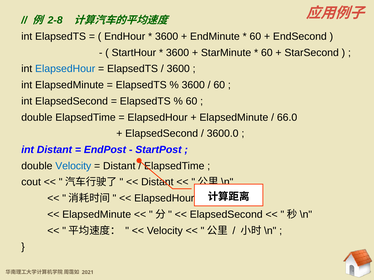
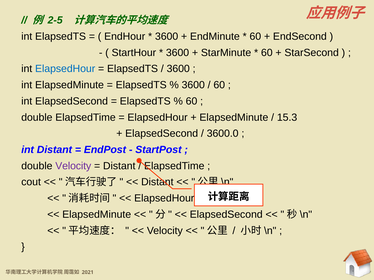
2-8: 2-8 -> 2-5
66.0: 66.0 -> 15.3
Velocity at (73, 166) colour: blue -> purple
